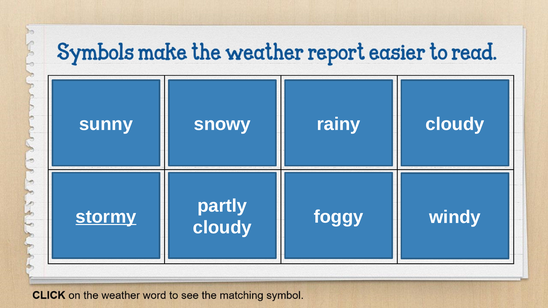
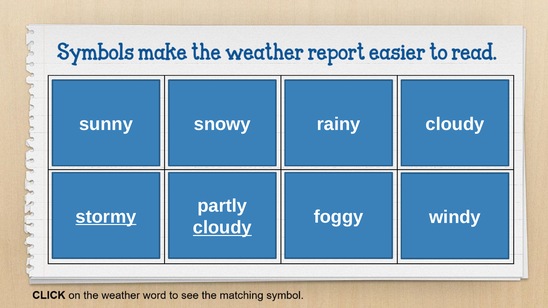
cloudy at (222, 228) underline: none -> present
